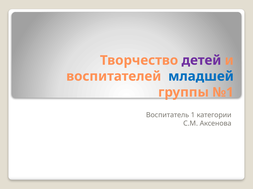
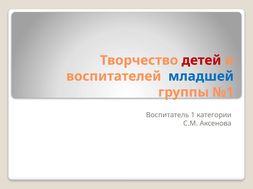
детей colour: purple -> red
